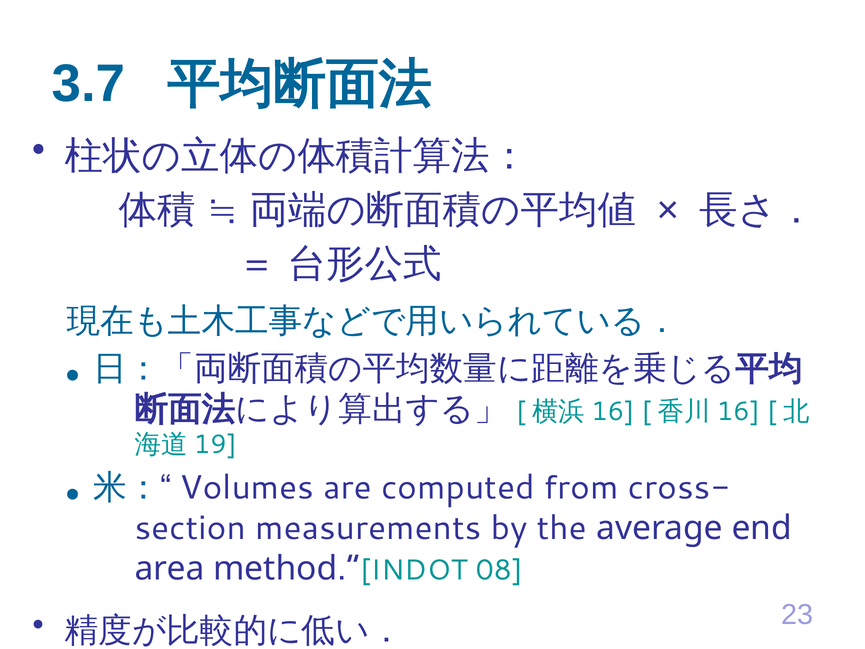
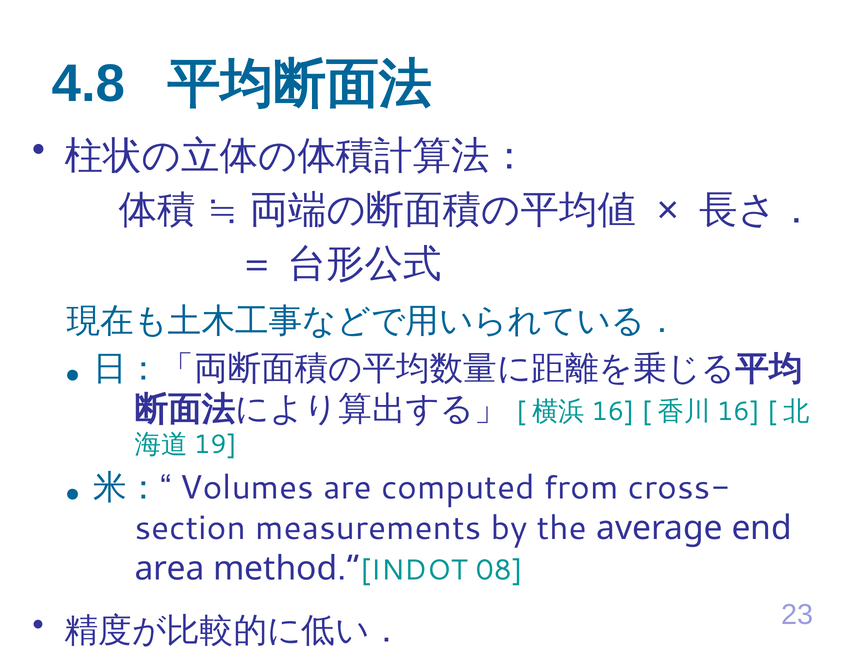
3.7: 3.7 -> 4.8
